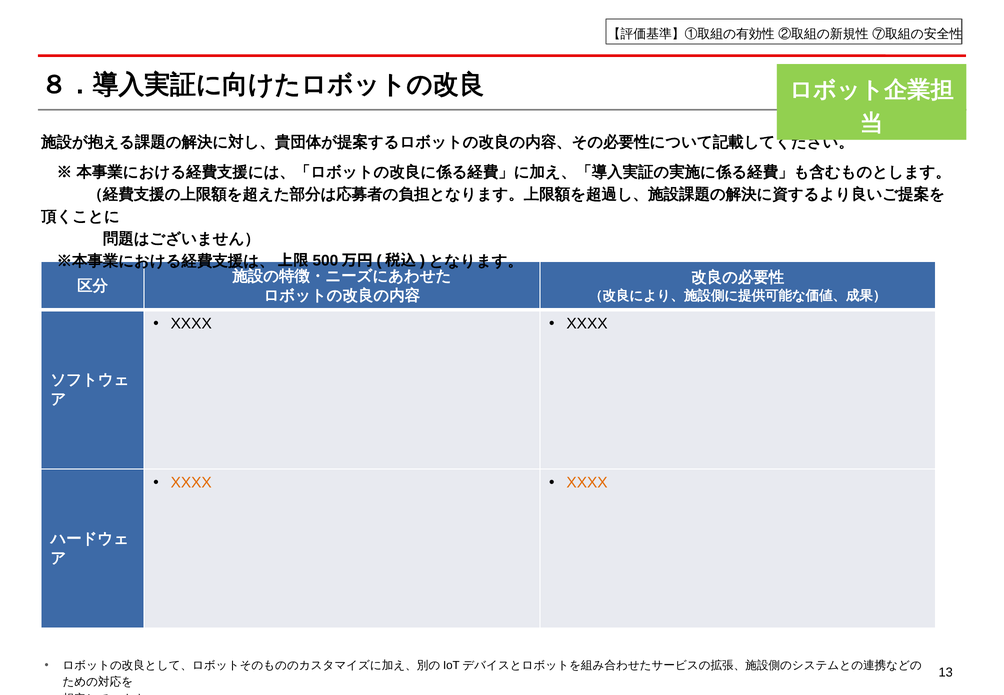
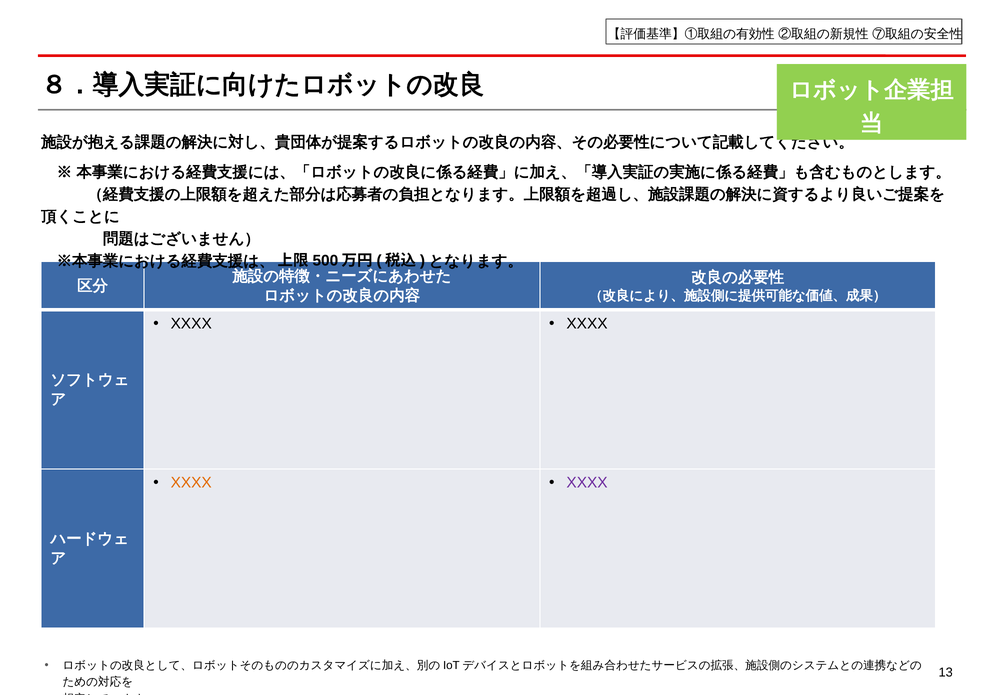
XXXX at (587, 482) colour: orange -> purple
